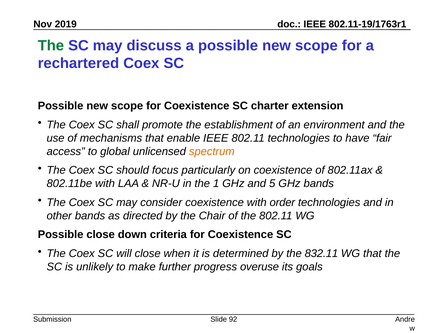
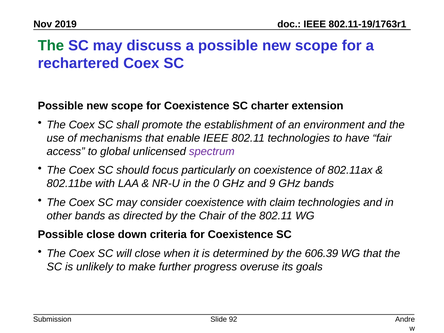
spectrum colour: orange -> purple
1: 1 -> 0
5: 5 -> 9
order: order -> claim
832.11: 832.11 -> 606.39
